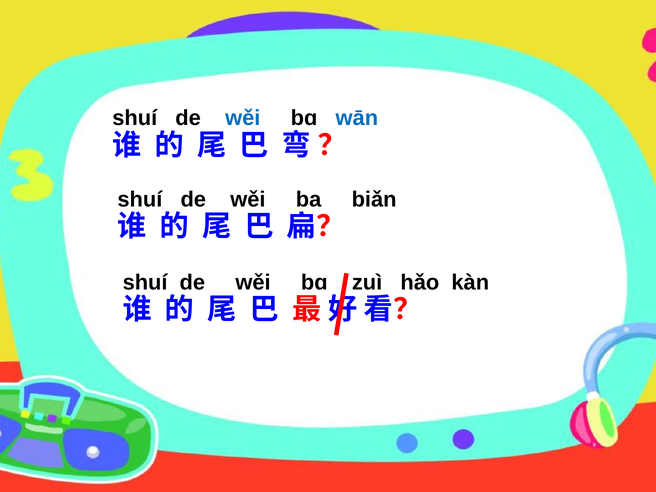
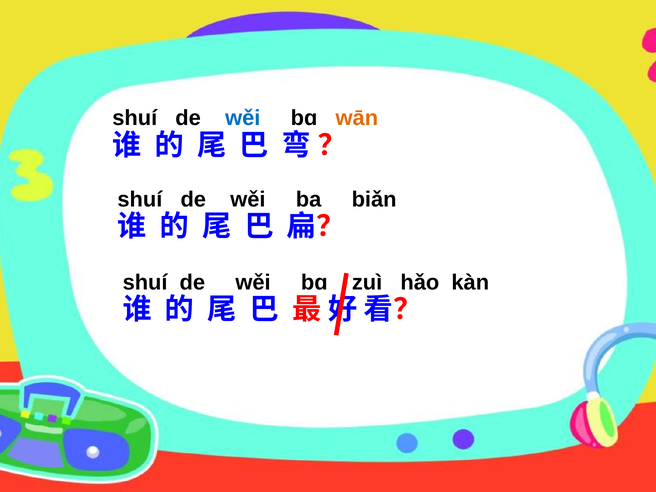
wān colour: blue -> orange
